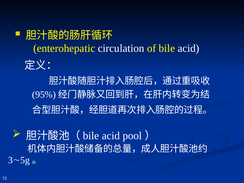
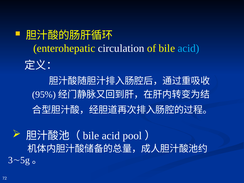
acid at (189, 48) colour: white -> light blue
